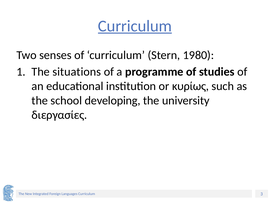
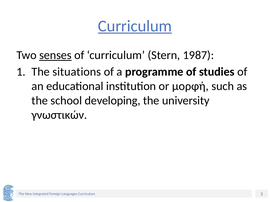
senses underline: none -> present
1980: 1980 -> 1987
κυρίως: κυρίως -> μορφή
διεργασίες: διεργασίες -> γνωστικών
